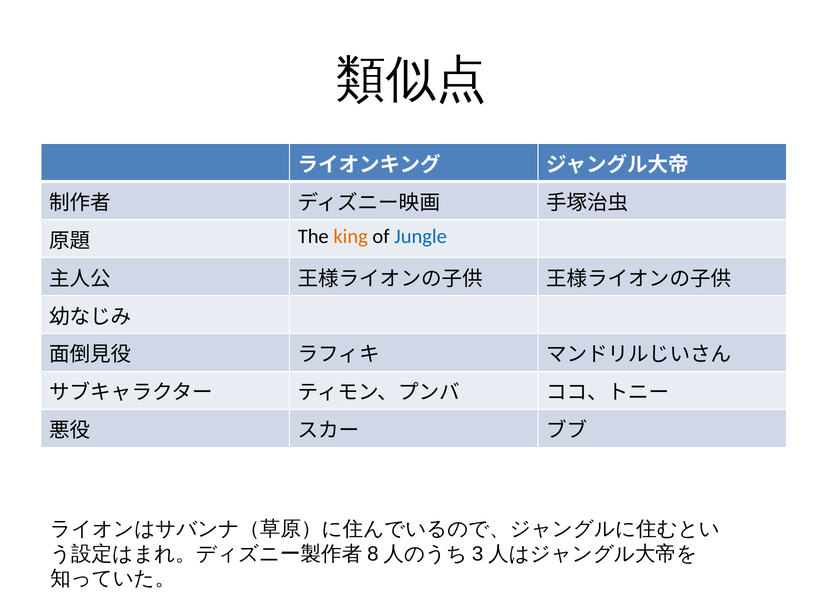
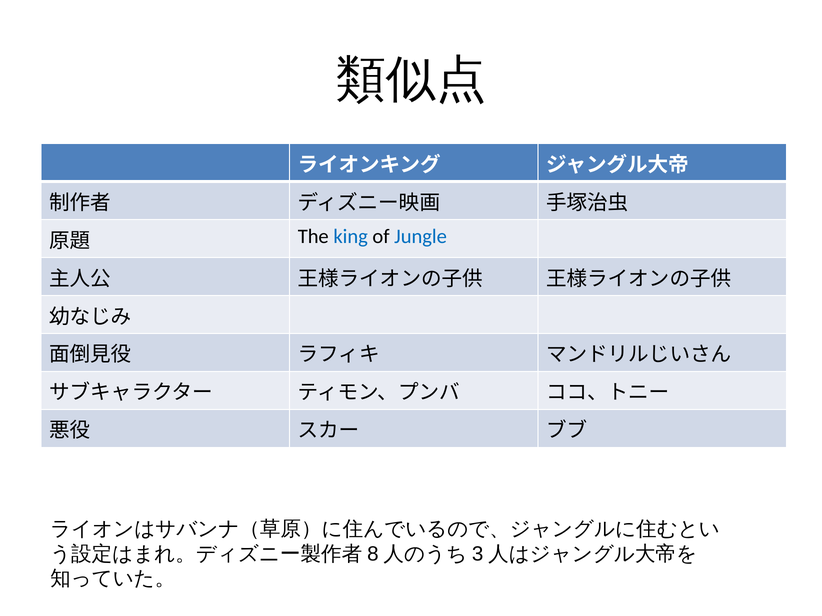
king colour: orange -> blue
